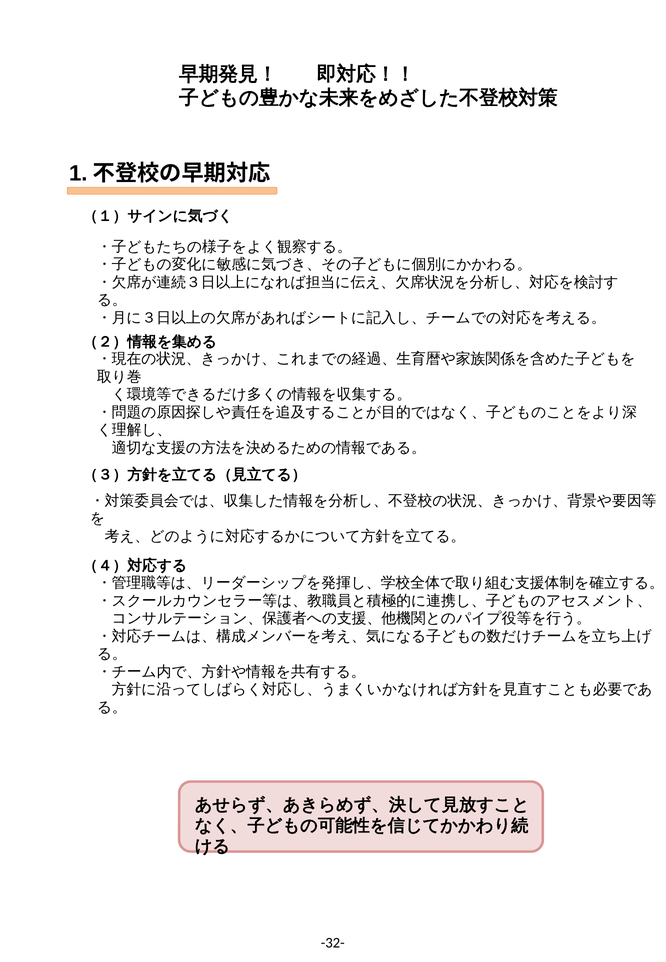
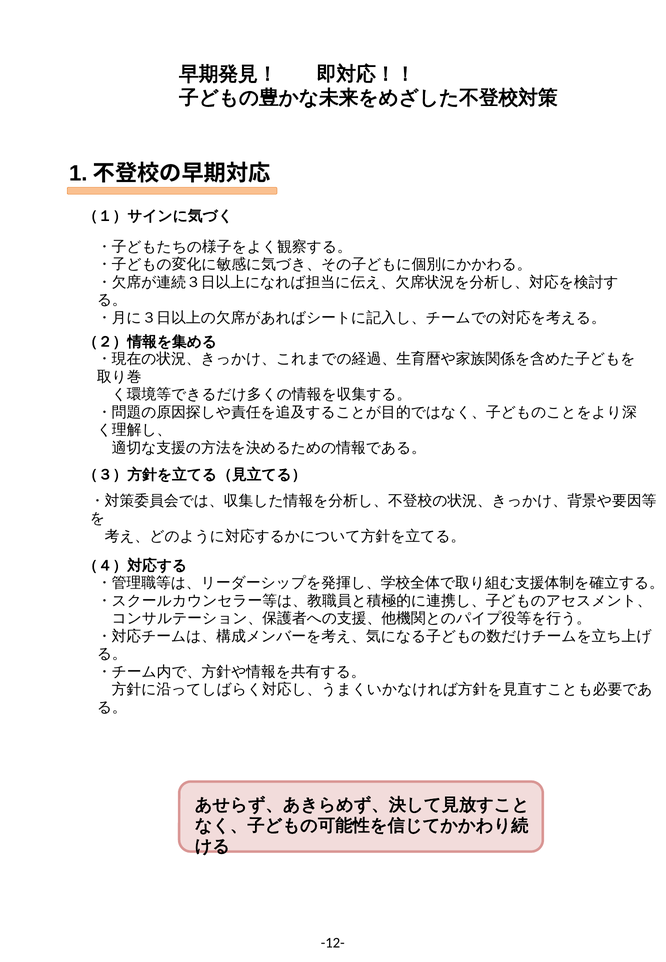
-32-: -32- -> -12-
